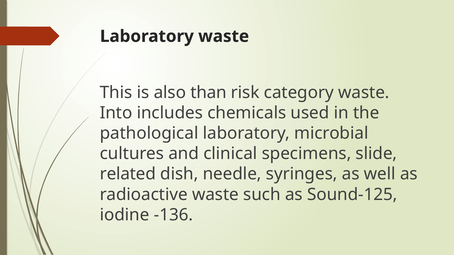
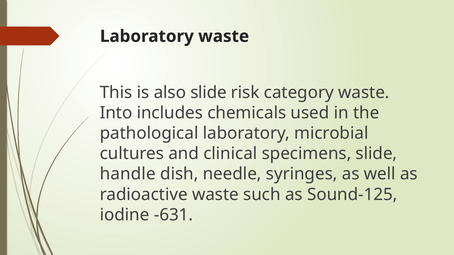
also than: than -> slide
related: related -> handle
-136: -136 -> -631
